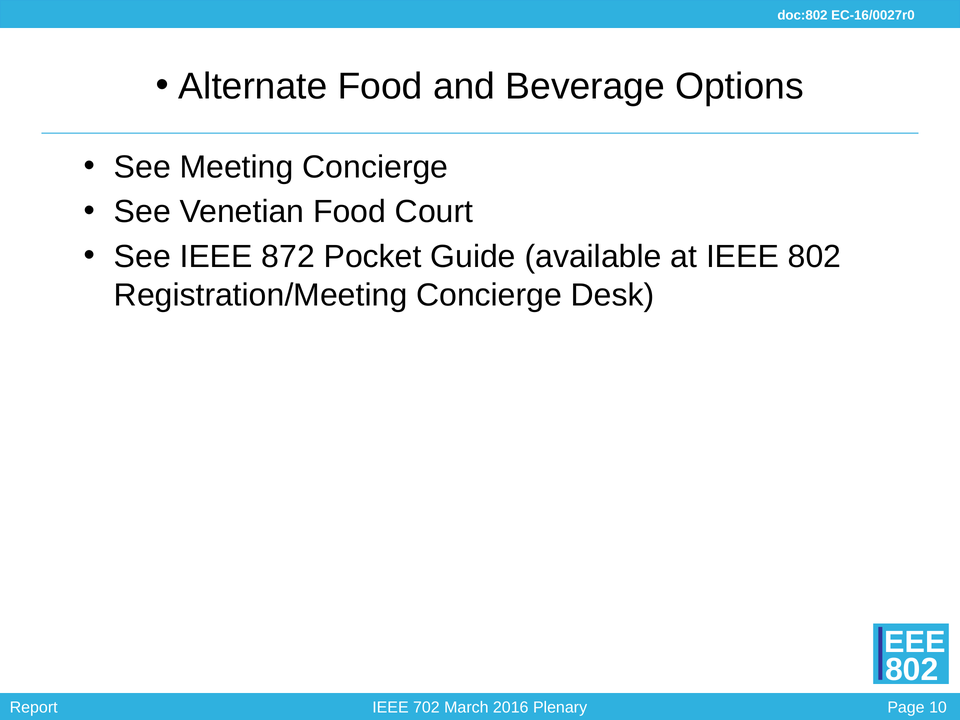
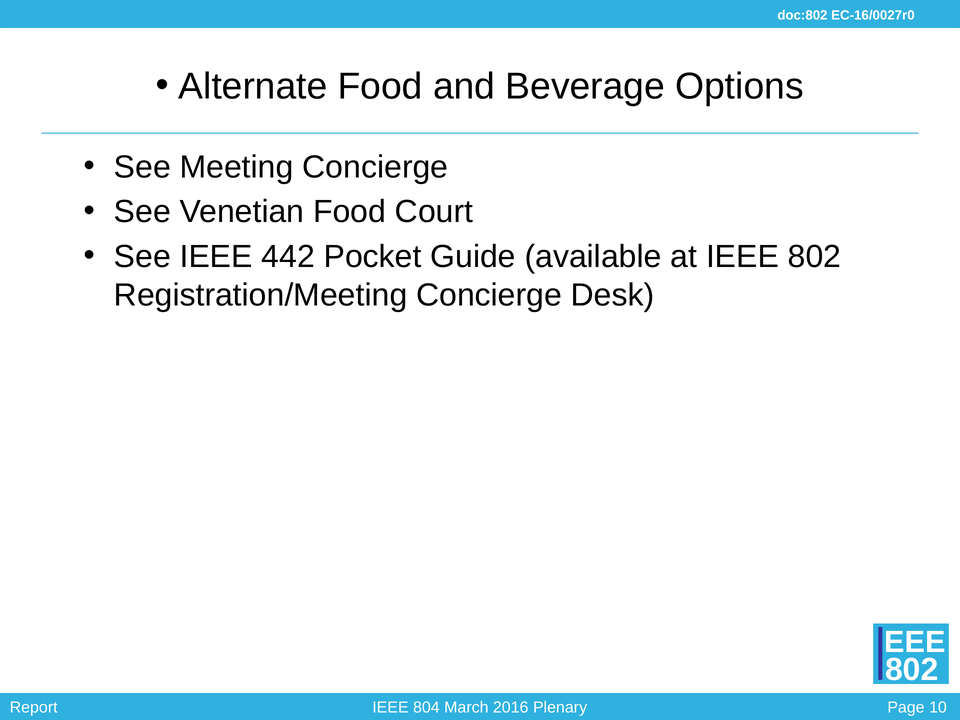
872: 872 -> 442
702: 702 -> 804
